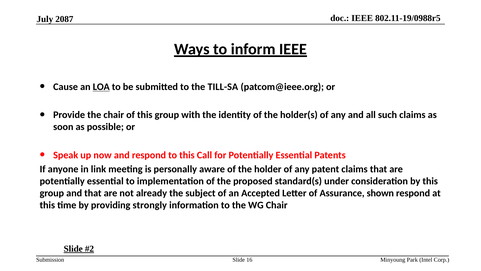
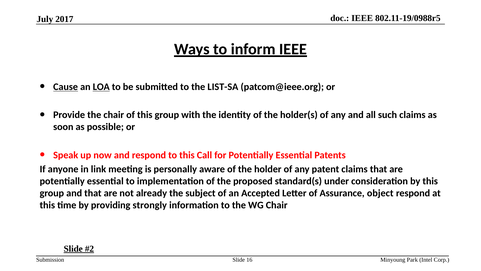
2087: 2087 -> 2017
Cause underline: none -> present
TILL-SA: TILL-SA -> LIST-SA
shown: shown -> object
